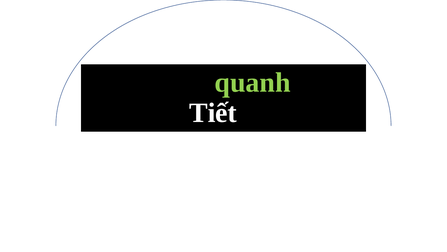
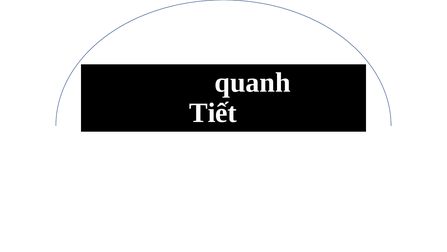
quanh colour: light green -> white
